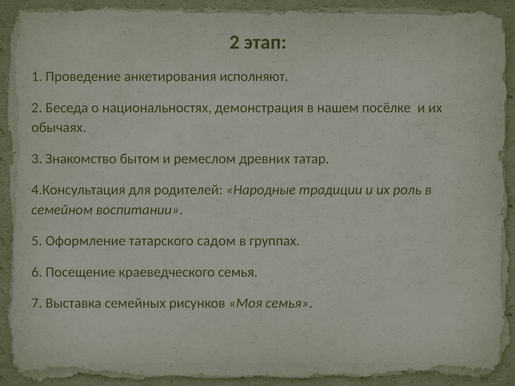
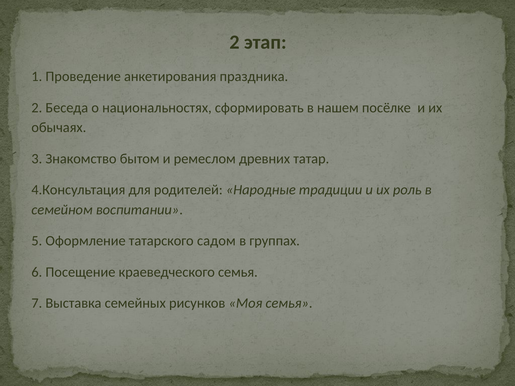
исполняют: исполняют -> праздника
демонстрация: демонстрация -> сформировать
